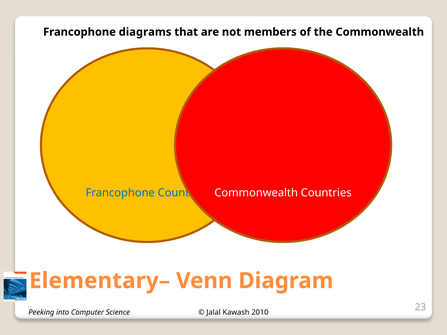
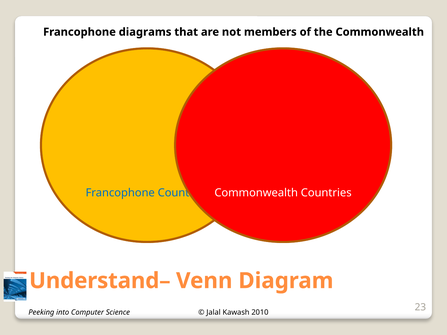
Elementary–: Elementary– -> Understand–
